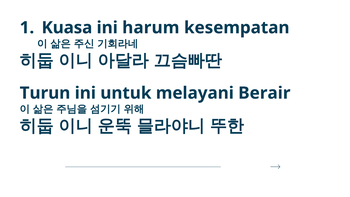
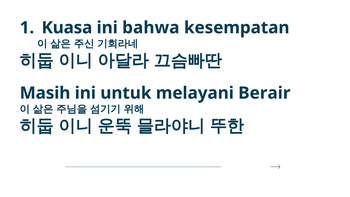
harum: harum -> bahwa
Turun: Turun -> Masih
